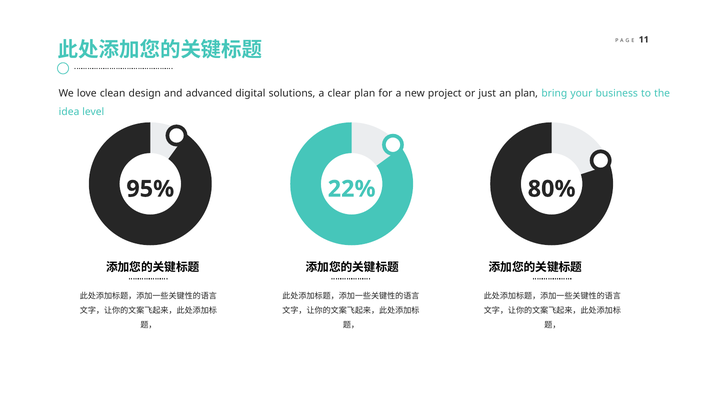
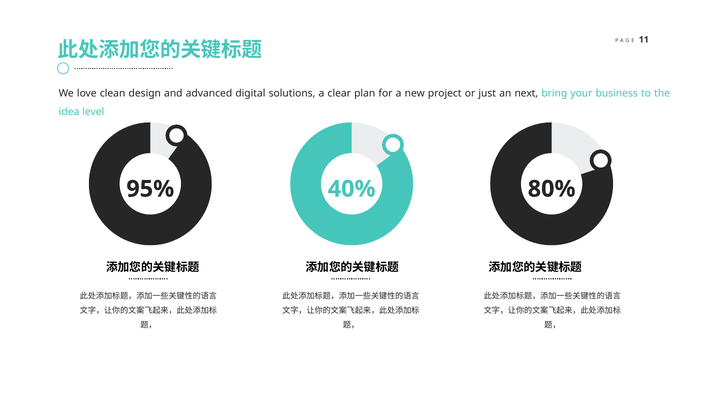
an plan: plan -> next
22%: 22% -> 40%
